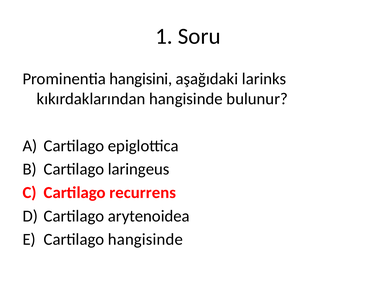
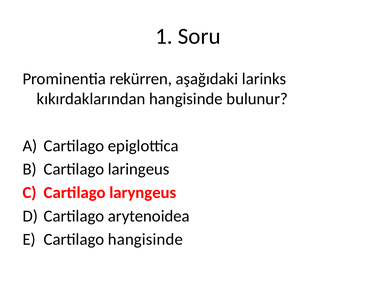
hangisini: hangisini -> rekürren
recurrens: recurrens -> laryngeus
